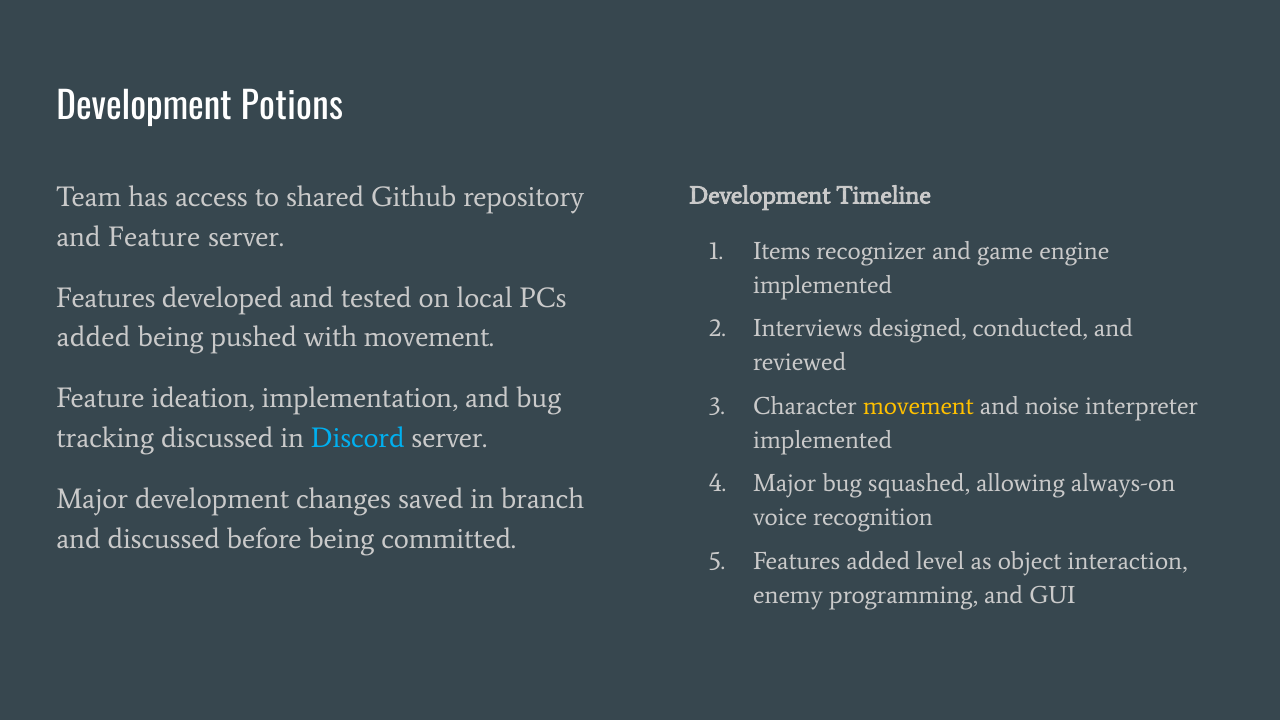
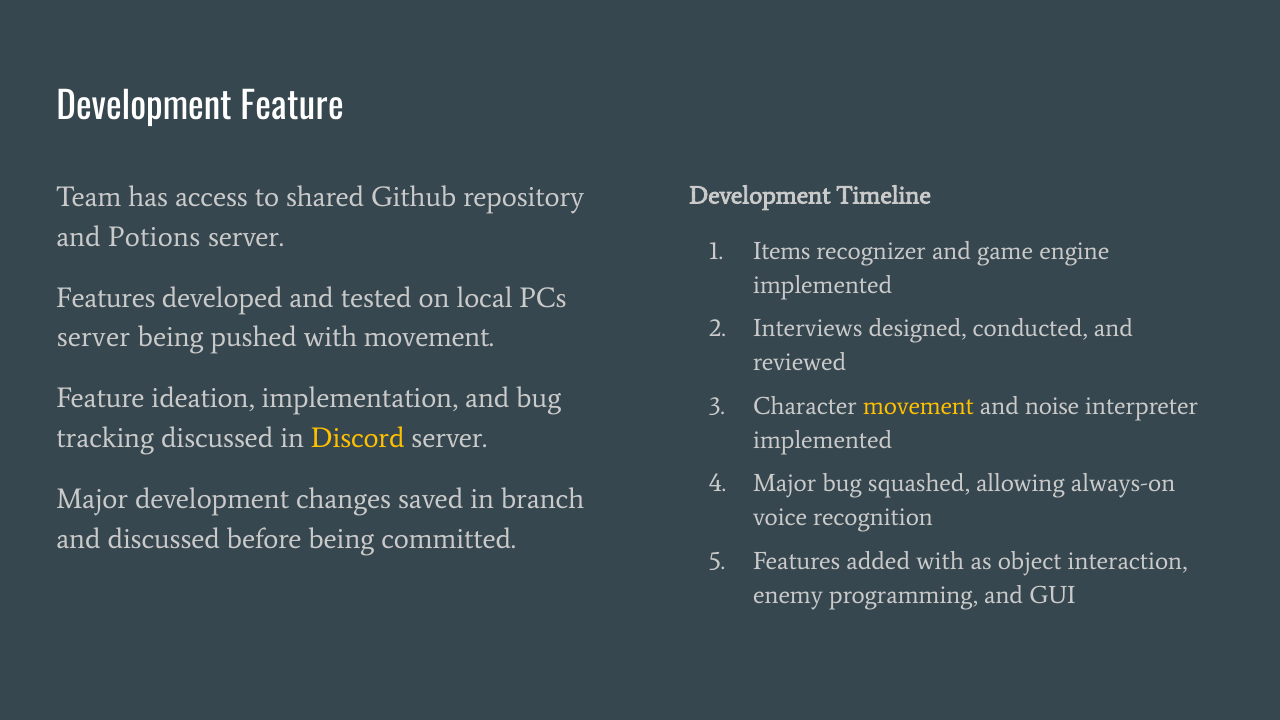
Development Potions: Potions -> Feature
and Feature: Feature -> Potions
added at (93, 337): added -> server
Discord colour: light blue -> yellow
added level: level -> with
